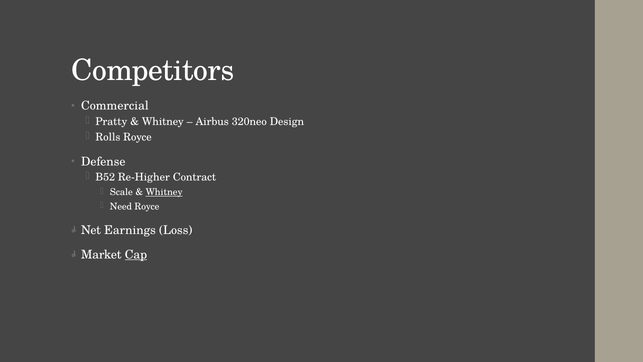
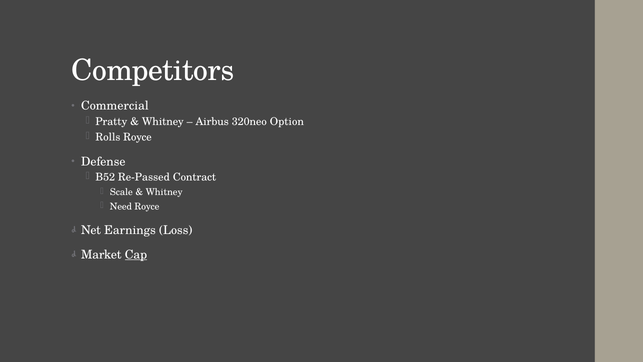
Design: Design -> Option
Re-Higher: Re-Higher -> Re-Passed
Whitney at (164, 192) underline: present -> none
